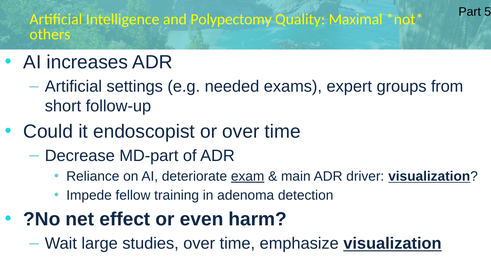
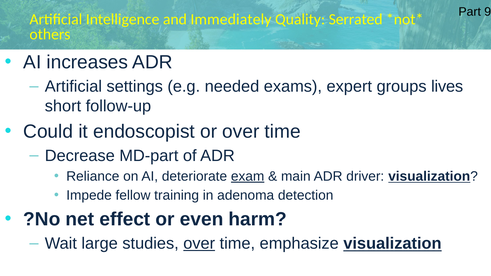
5: 5 -> 9
Polypectomy: Polypectomy -> Immediately
Maximal: Maximal -> Serrated
from: from -> lives
over at (199, 244) underline: none -> present
